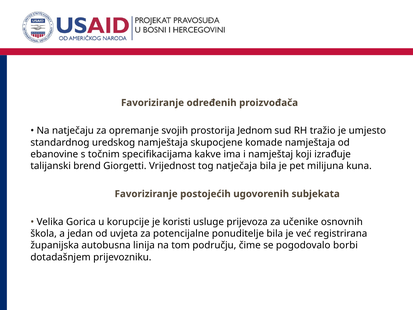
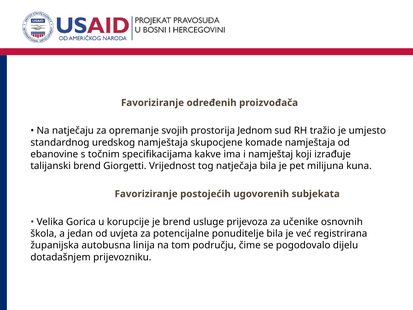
je koristi: koristi -> brend
borbi: borbi -> dijelu
